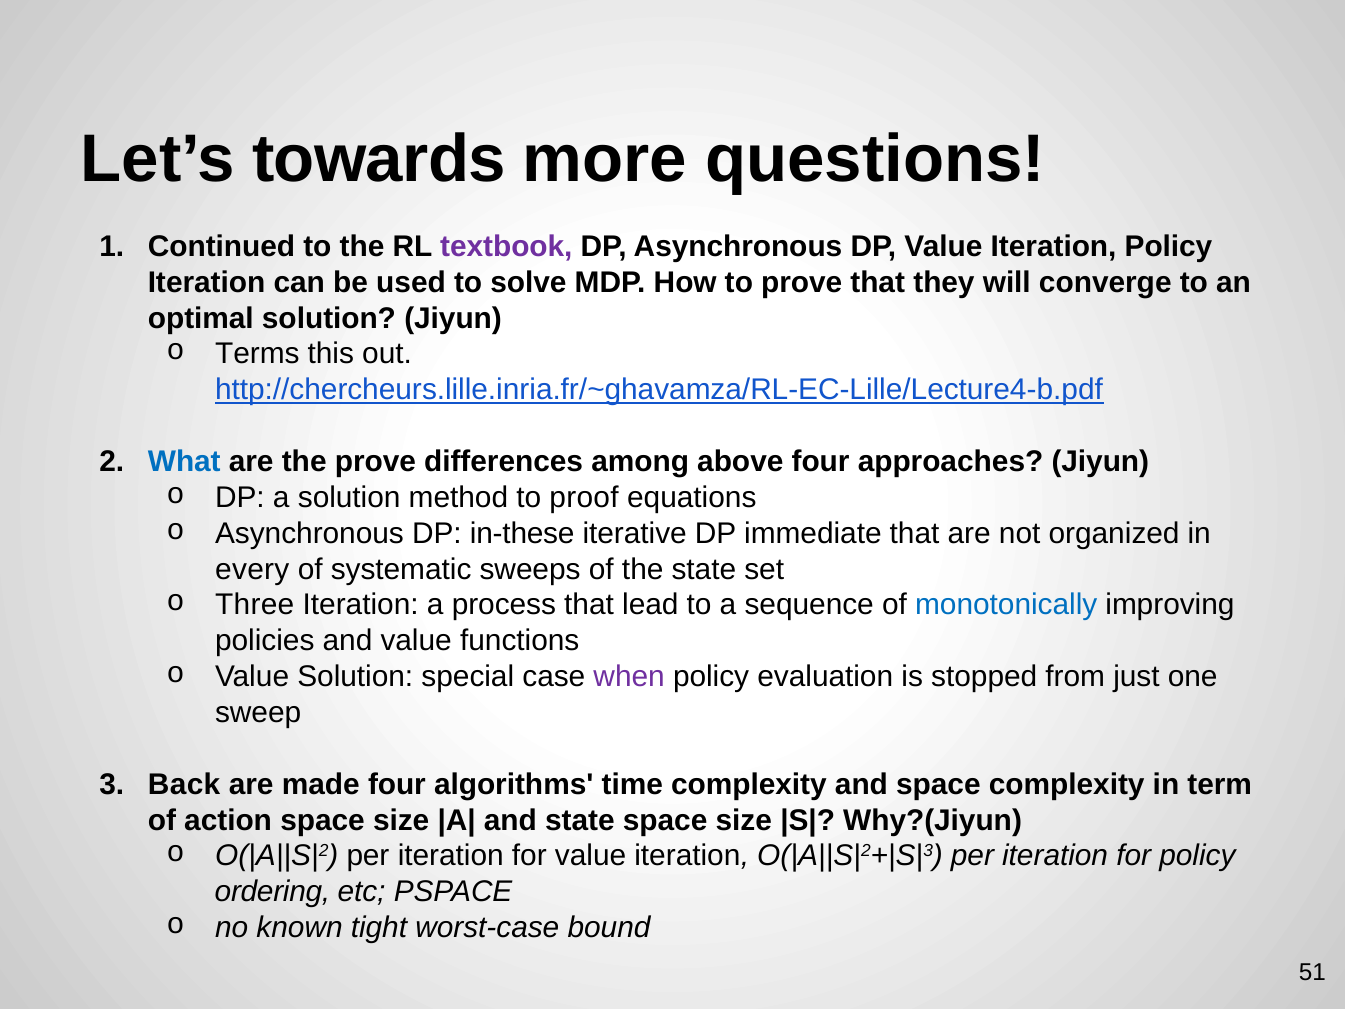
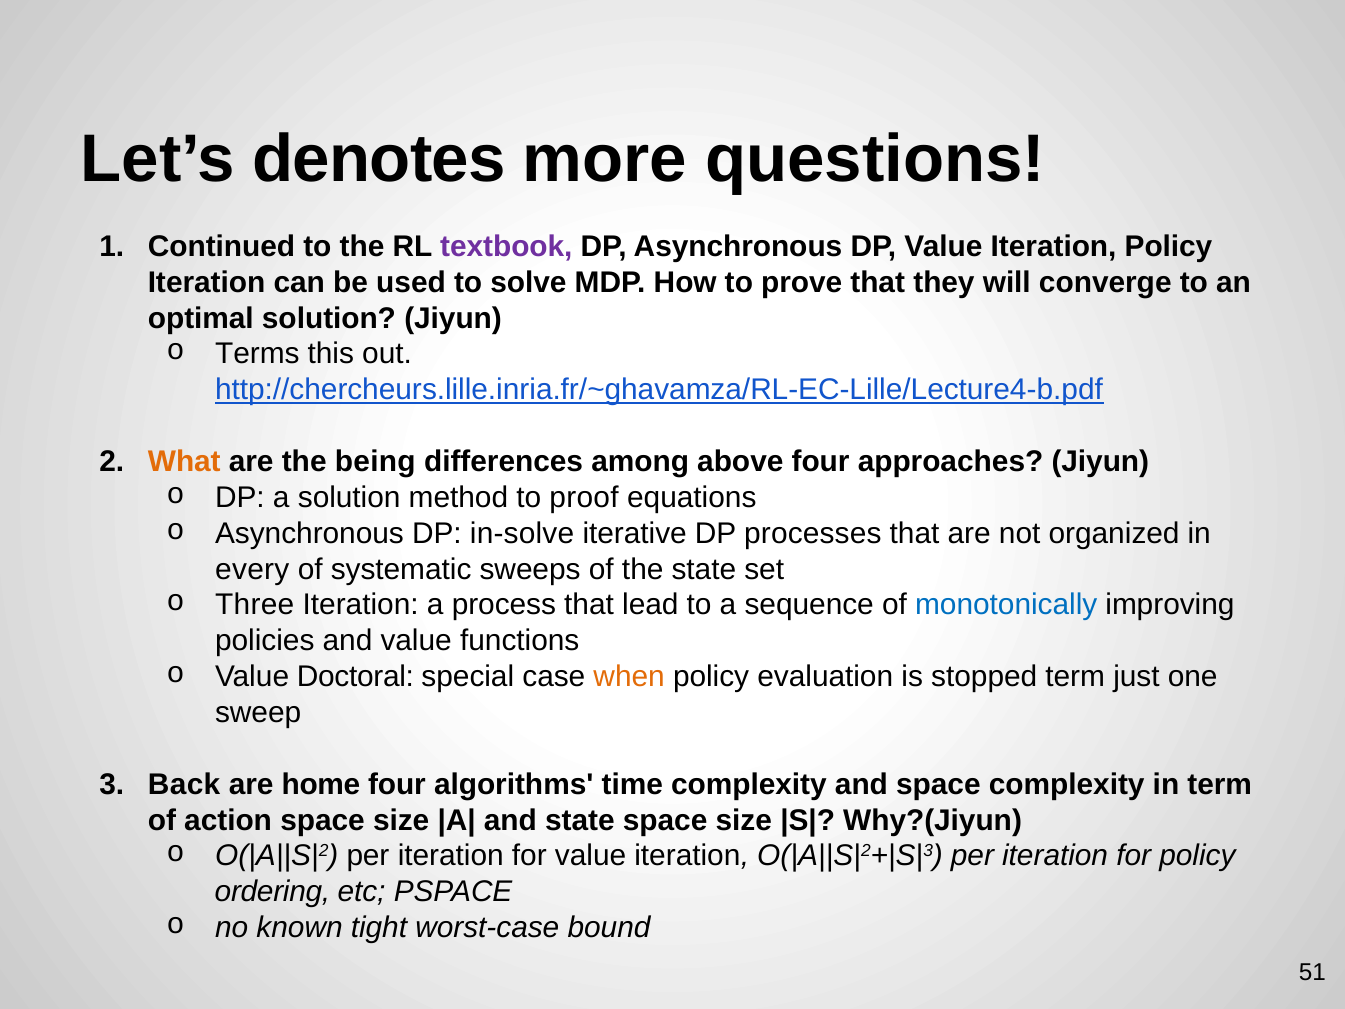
towards: towards -> denotes
What colour: blue -> orange
the prove: prove -> being
in-these: in-these -> in-solve
immediate: immediate -> processes
Value Solution: Solution -> Doctoral
when colour: purple -> orange
stopped from: from -> term
made: made -> home
